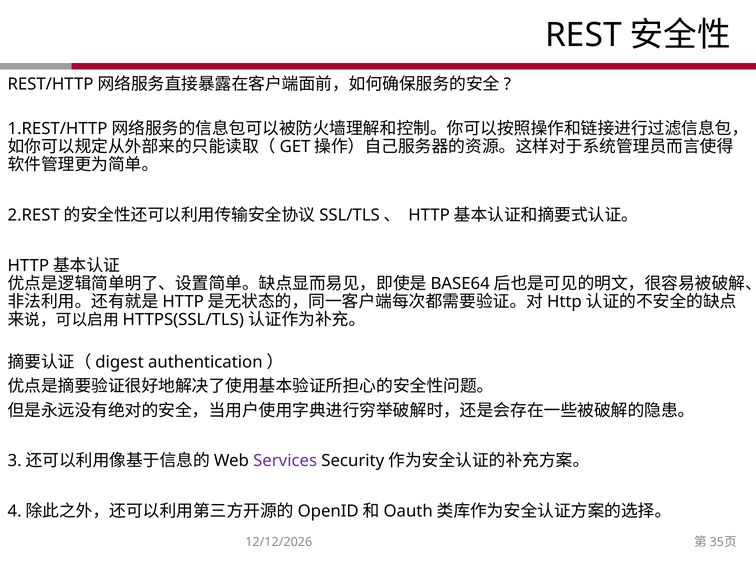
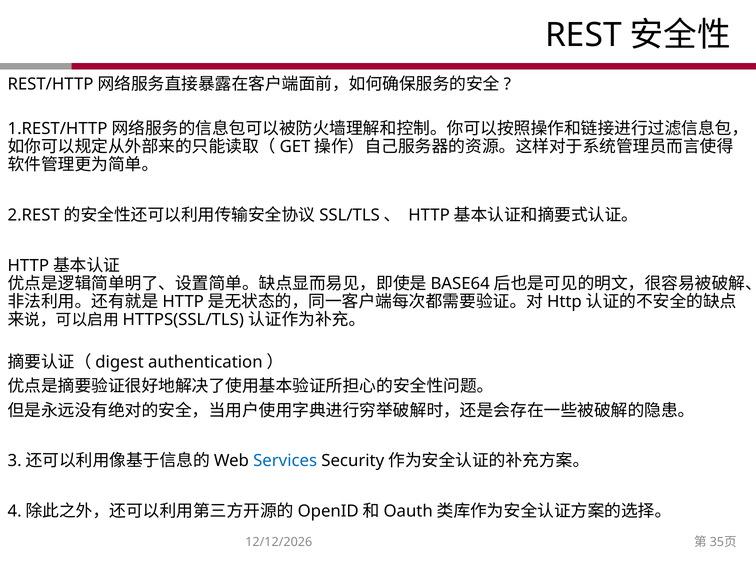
Services colour: purple -> blue
